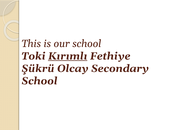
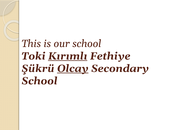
Olcay underline: none -> present
